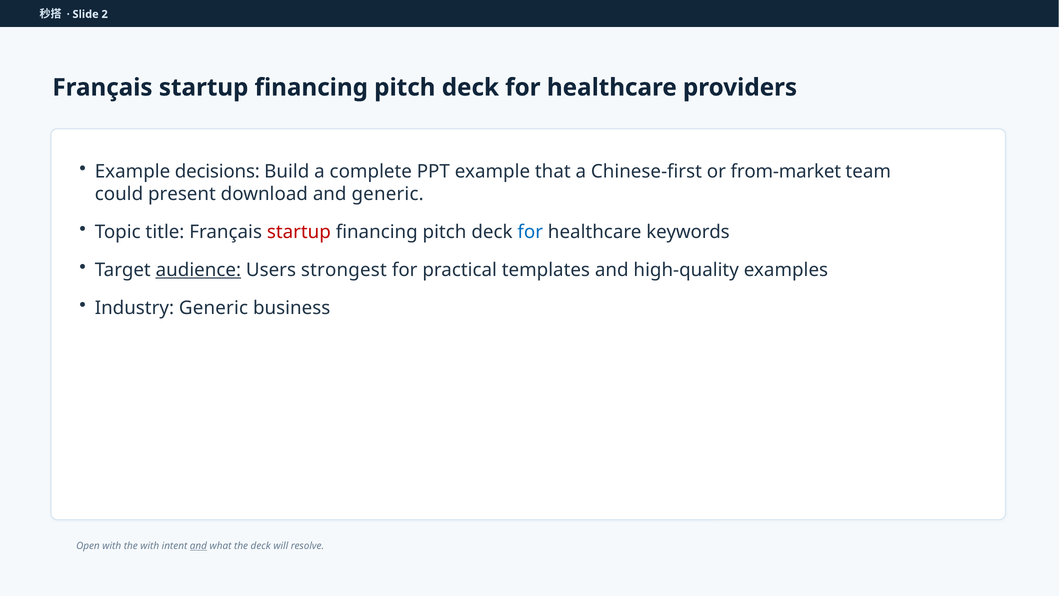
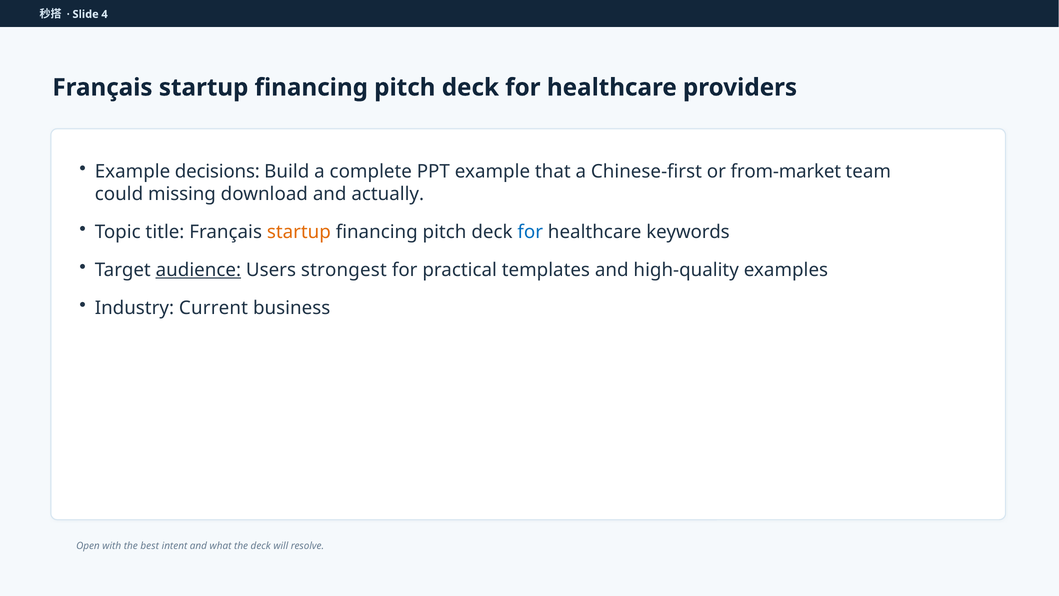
2: 2 -> 4
present: present -> missing
and generic: generic -> actually
startup at (299, 232) colour: red -> orange
Industry Generic: Generic -> Current
the with: with -> best
and at (198, 546) underline: present -> none
